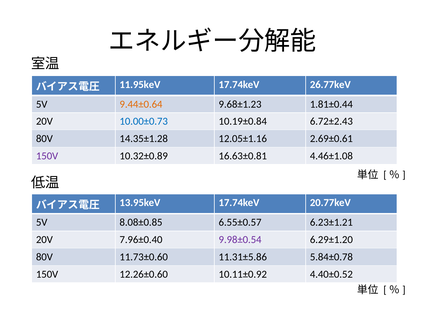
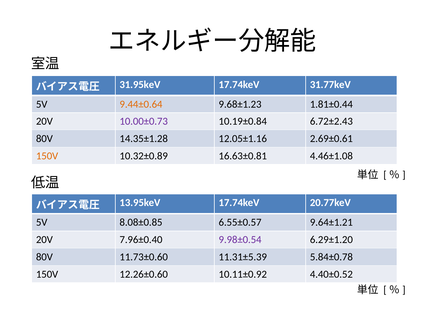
11.95keV: 11.95keV -> 31.95keV
26.77keV: 26.77keV -> 31.77keV
10.00±0.73 colour: blue -> purple
150V at (47, 156) colour: purple -> orange
6.23±1.21: 6.23±1.21 -> 9.64±1.21
11.31±5.86: 11.31±5.86 -> 11.31±5.39
